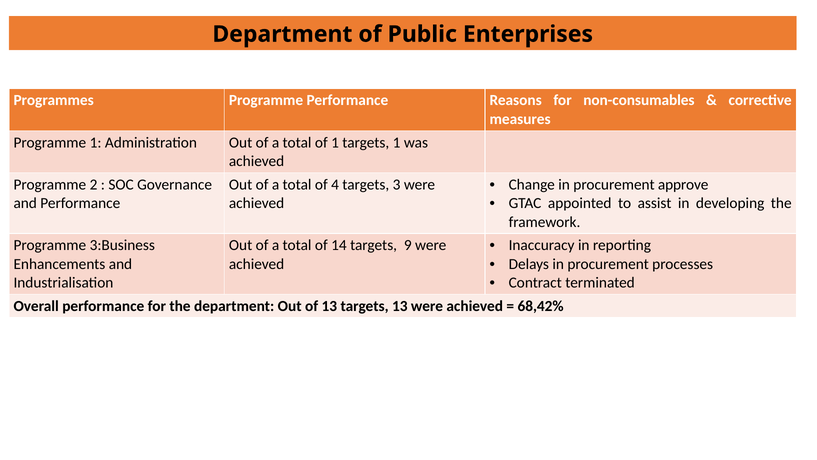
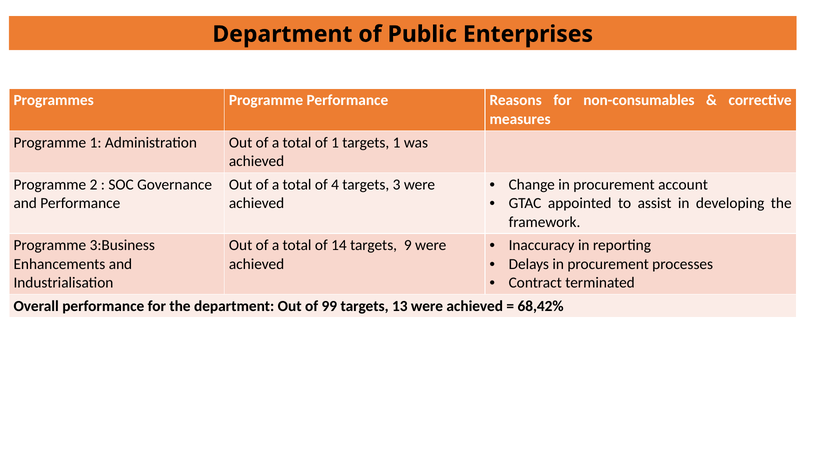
approve: approve -> account
of 13: 13 -> 99
